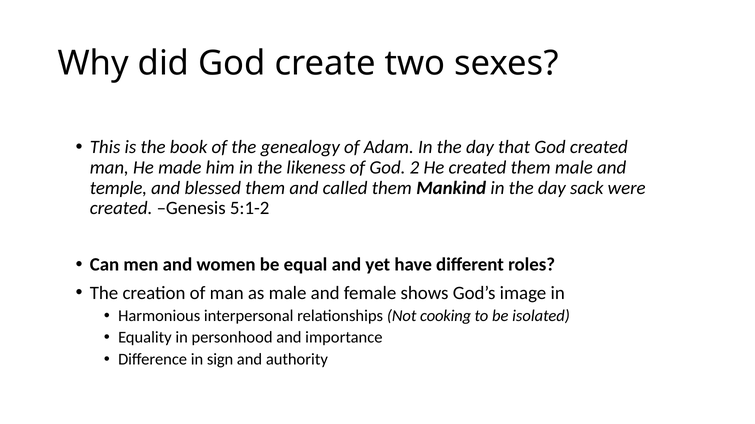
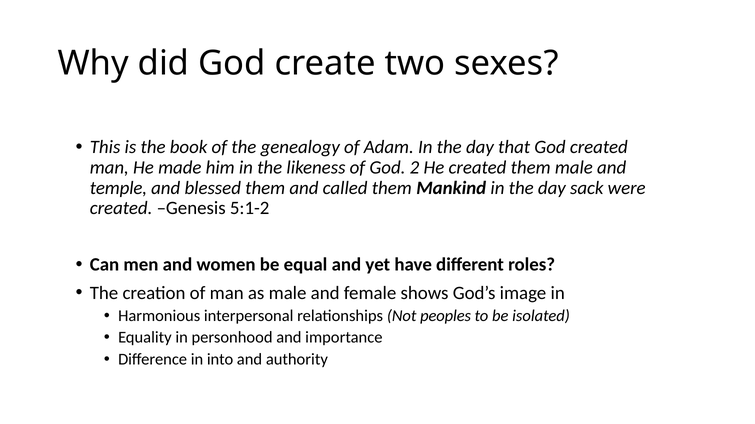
cooking: cooking -> peoples
sign: sign -> into
